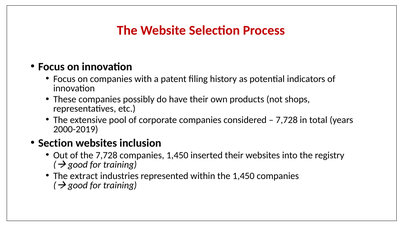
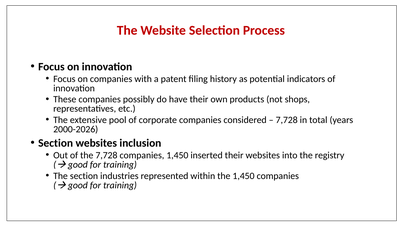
2000-2019: 2000-2019 -> 2000-2026
The extract: extract -> section
